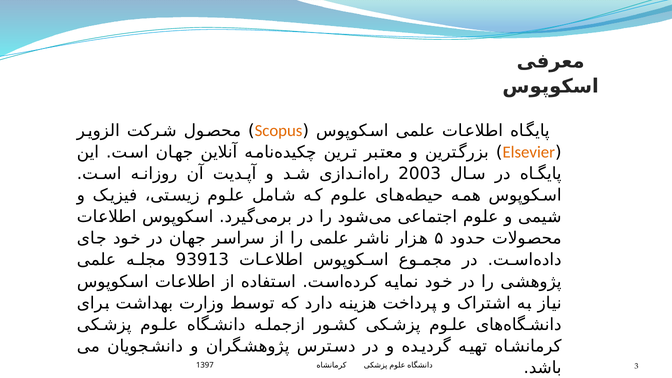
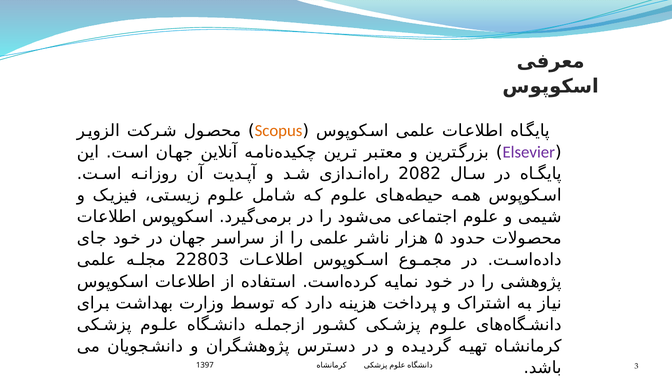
Elsevier colour: orange -> purple
2003: 2003 -> 2082
93913: 93913 -> 22803
